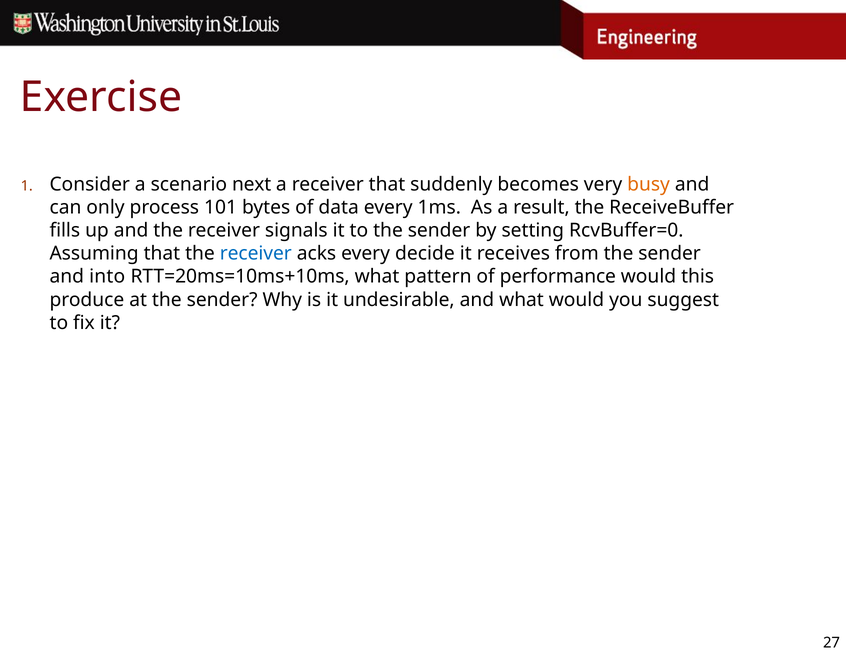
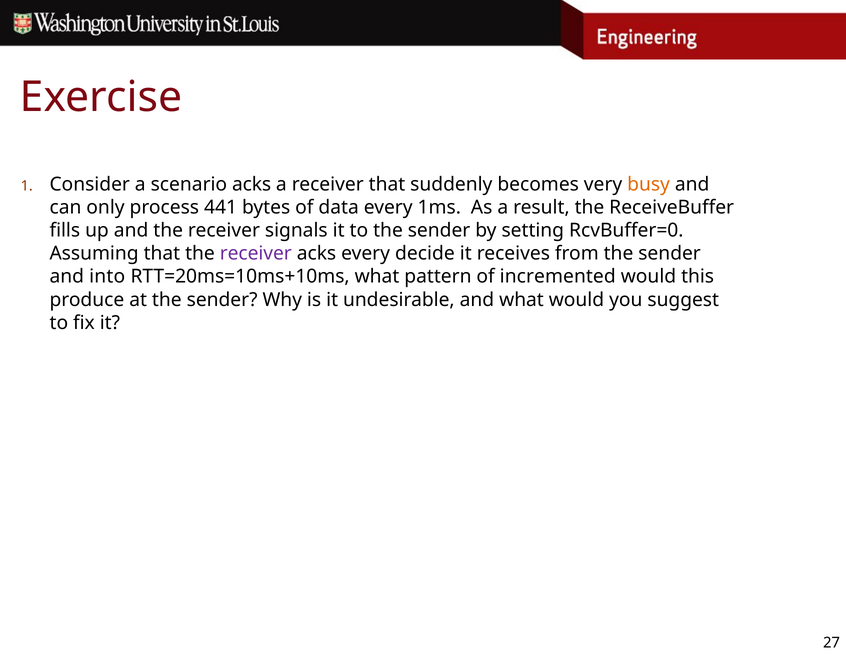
scenario next: next -> acks
101: 101 -> 441
receiver at (256, 253) colour: blue -> purple
performance: performance -> incremented
